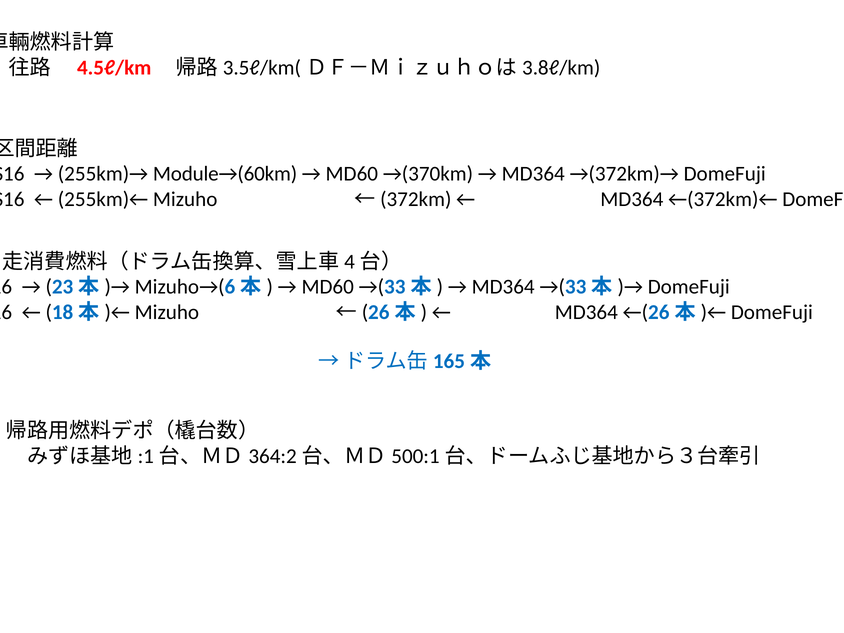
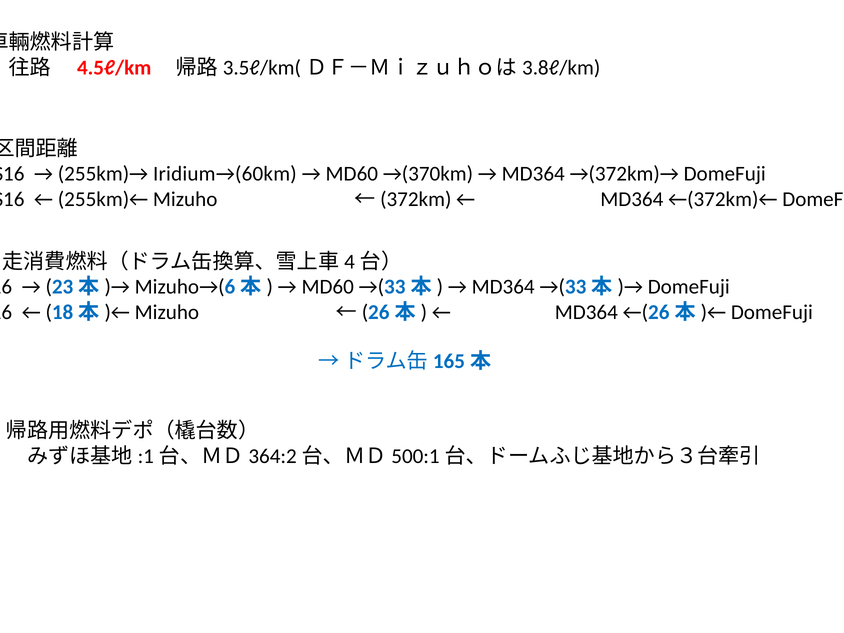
Module→(60km: Module→(60km -> Iridium→(60km
